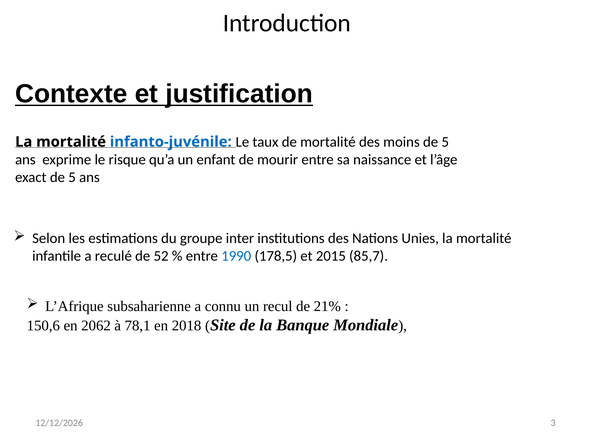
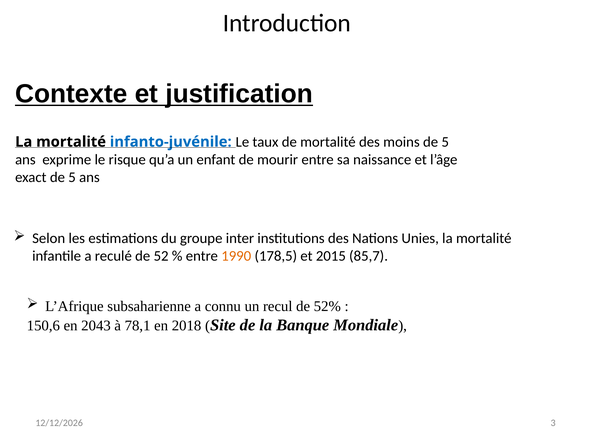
1990 colour: blue -> orange
21%: 21% -> 52%
2062: 2062 -> 2043
